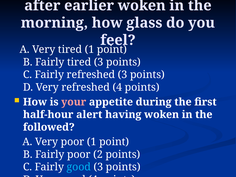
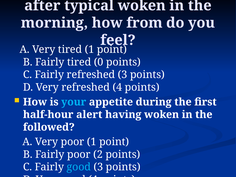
earlier: earlier -> typical
glass: glass -> from
tired 3: 3 -> 0
your colour: pink -> light blue
